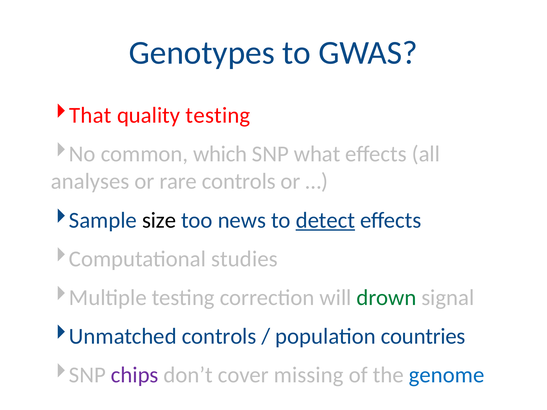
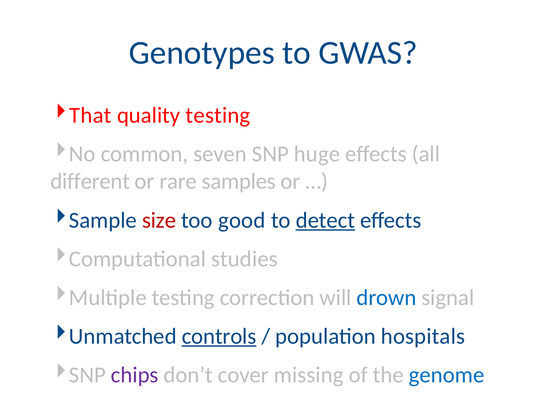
which: which -> seven
what: what -> huge
analyses: analyses -> different
rare controls: controls -> samples
size colour: black -> red
news: news -> good
drown colour: green -> blue
controls at (219, 337) underline: none -> present
countries: countries -> hospitals
